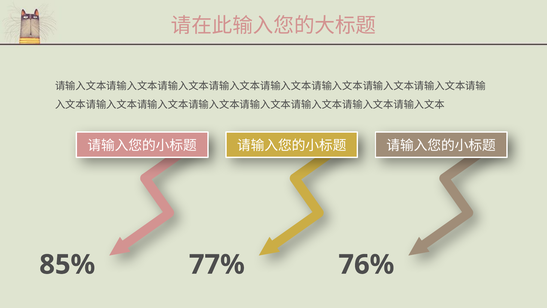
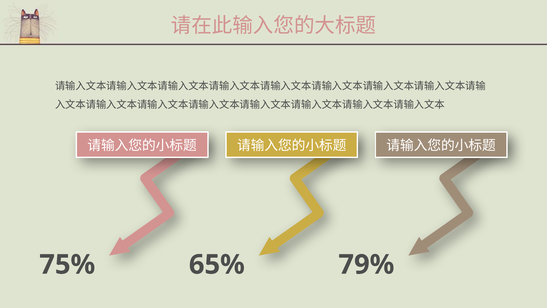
85%: 85% -> 75%
77%: 77% -> 65%
76%: 76% -> 79%
